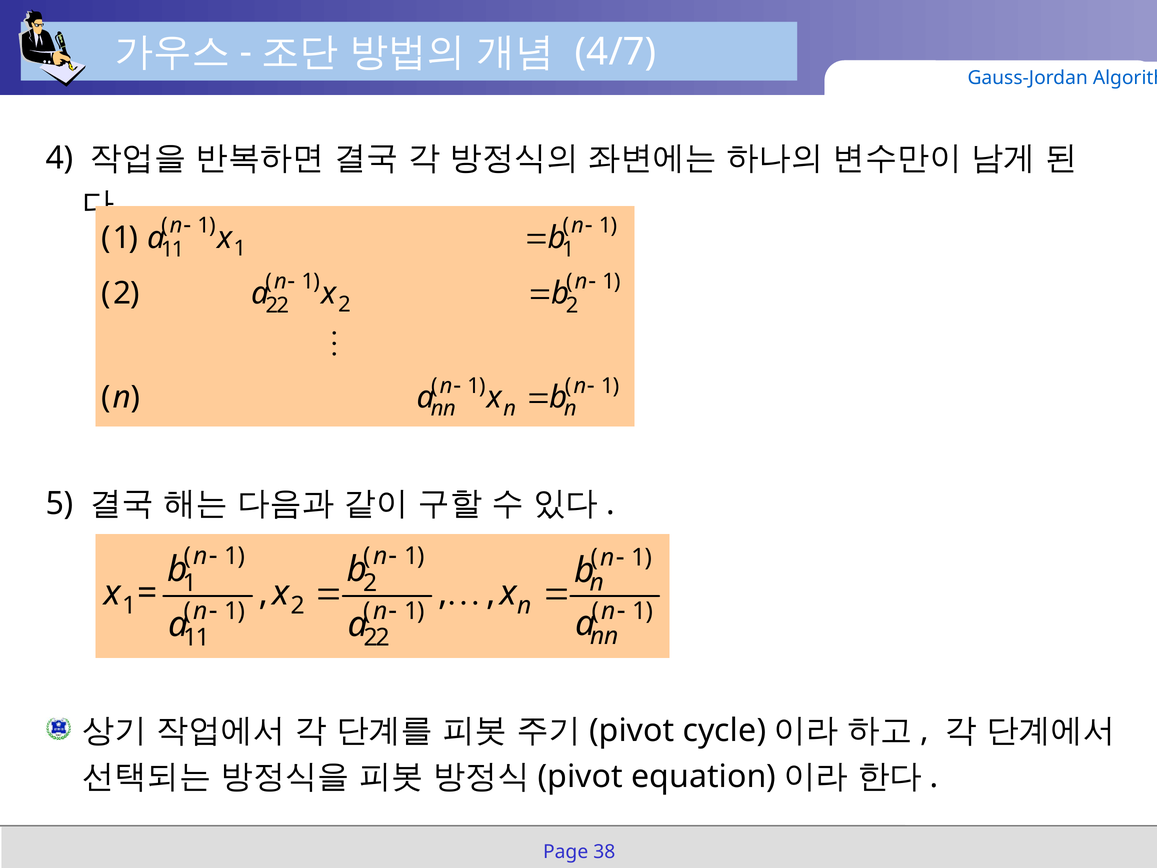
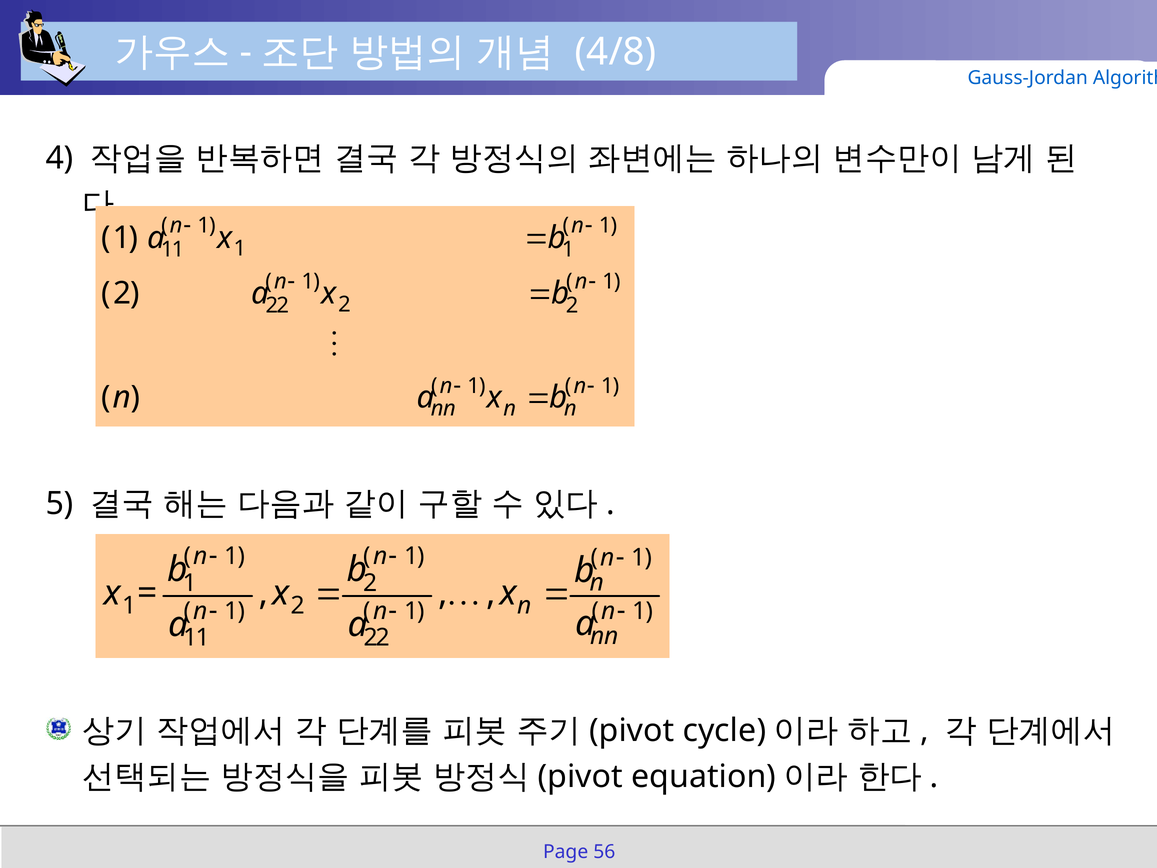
4/7: 4/7 -> 4/8
38: 38 -> 56
